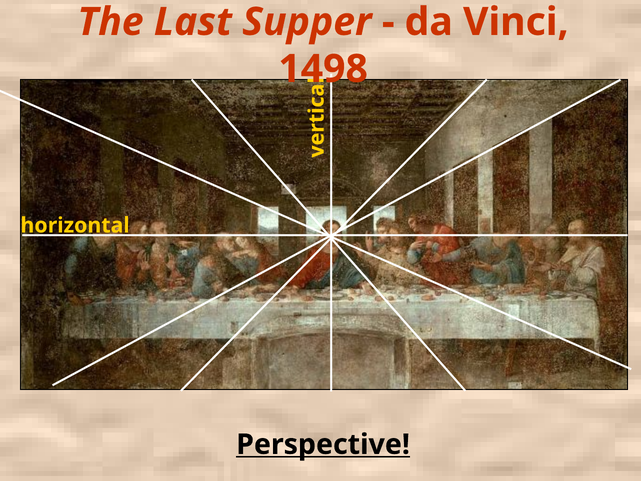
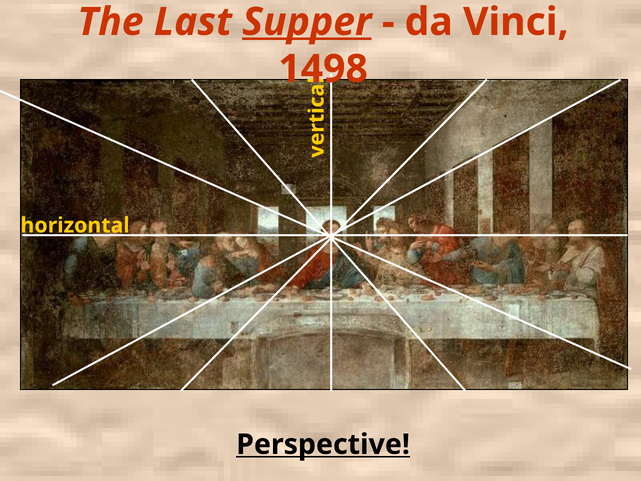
Supper underline: none -> present
